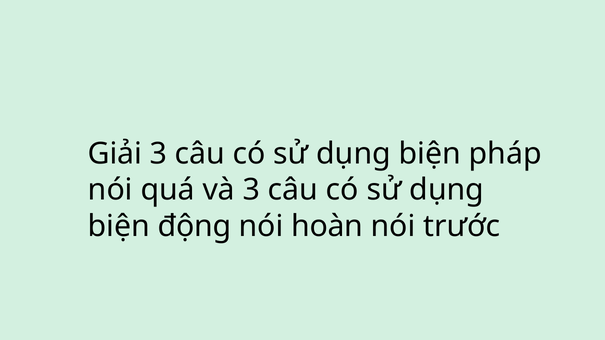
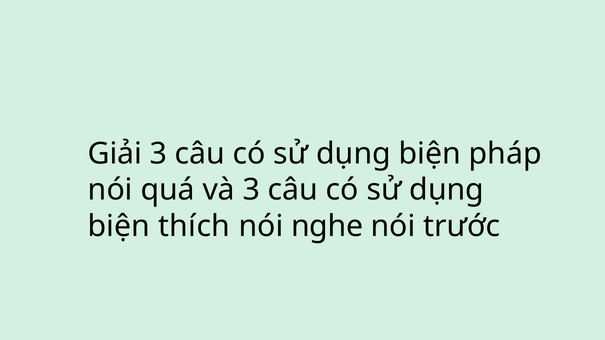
động: động -> thích
hoàn: hoàn -> nghe
